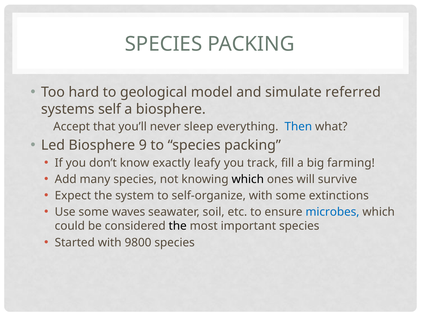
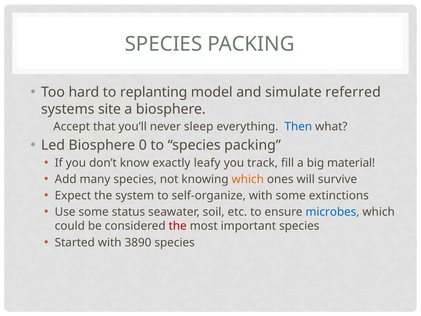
geological: geological -> replanting
self: self -> site
9: 9 -> 0
farming: farming -> material
which at (248, 179) colour: black -> orange
waves: waves -> status
the at (178, 226) colour: black -> red
9800: 9800 -> 3890
